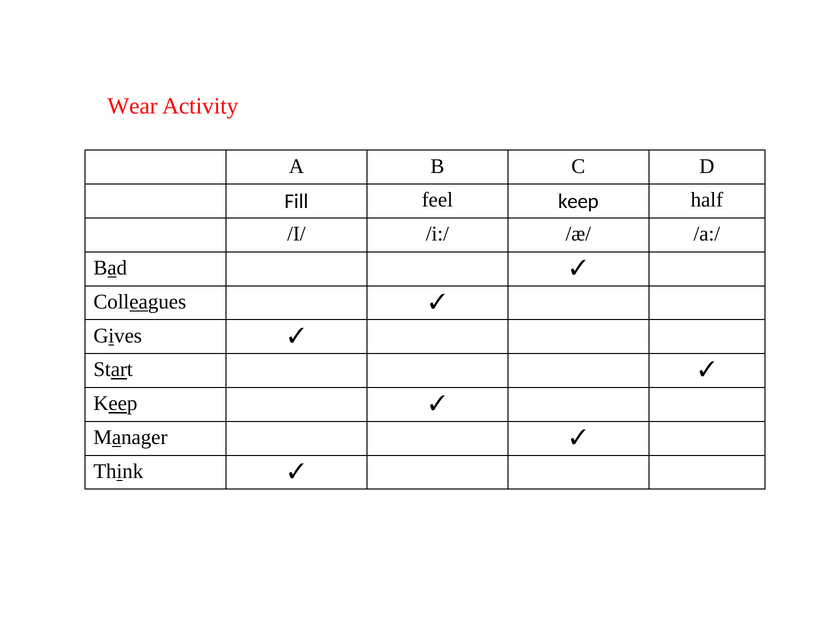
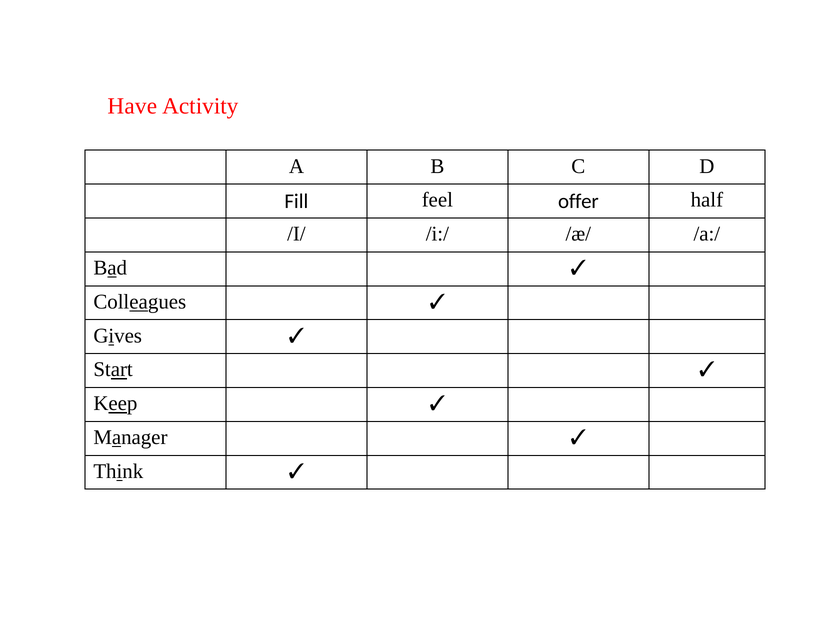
Wear: Wear -> Have
feel keep: keep -> offer
